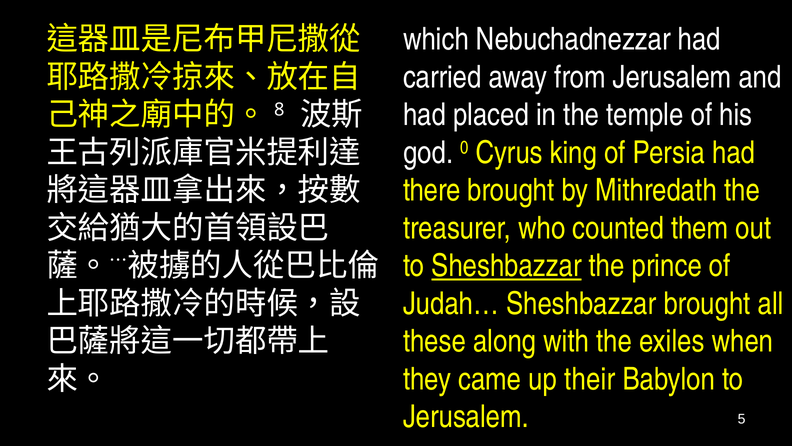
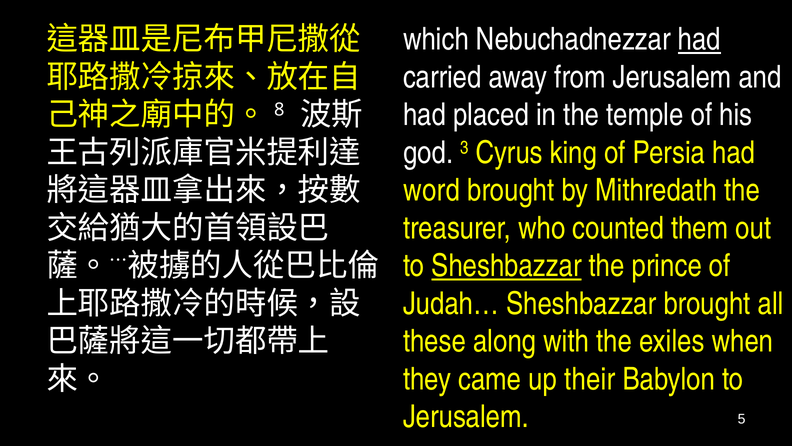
had at (699, 39) underline: none -> present
0: 0 -> 3
there: there -> word
